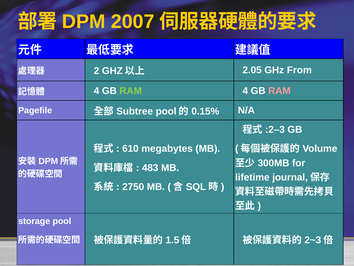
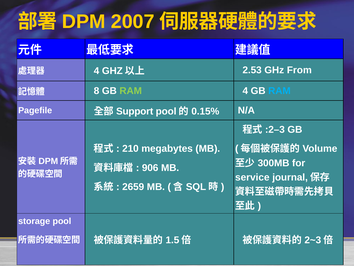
2 at (97, 71): 2 -> 4
2.05: 2.05 -> 2.53
4 at (97, 91): 4 -> 8
RAM at (279, 91) colour: pink -> light blue
Subtree: Subtree -> Support
610: 610 -> 210
483: 483 -> 906
lifetime: lifetime -> service
2750: 2750 -> 2659
